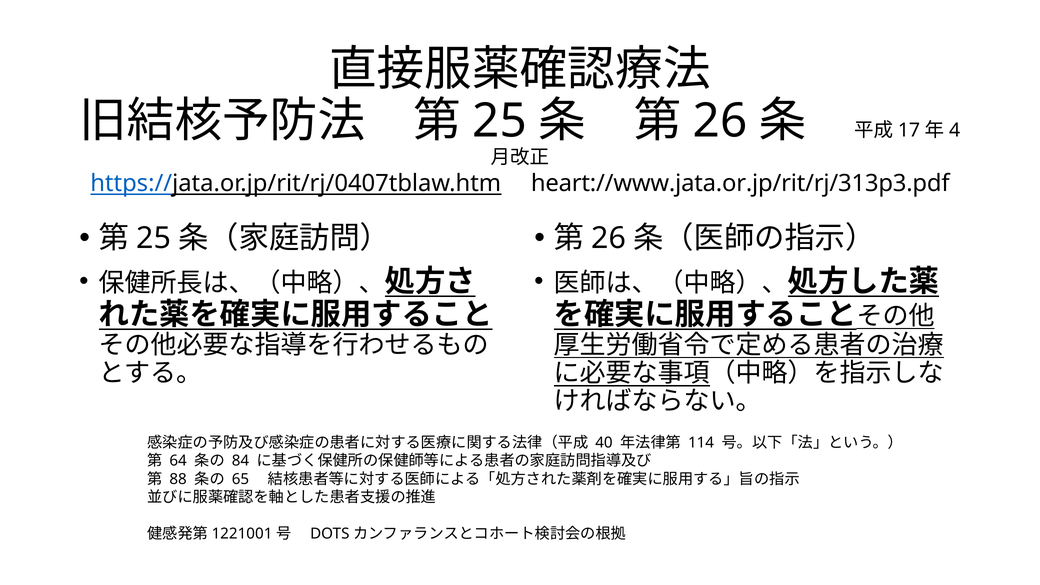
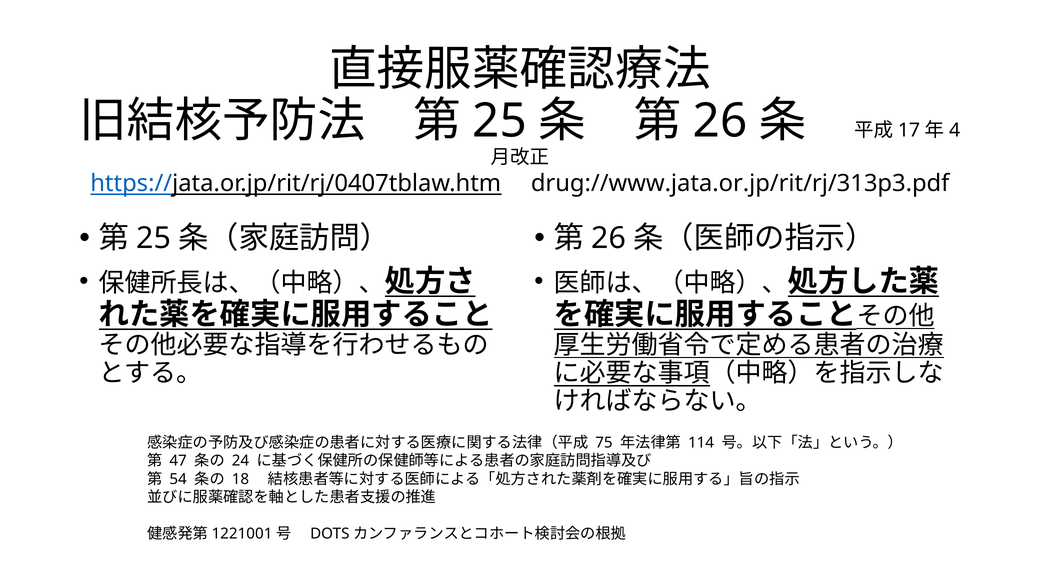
heart://www.jata.or.jp/rit/rj/313p3.pdf: heart://www.jata.or.jp/rit/rj/313p3.pdf -> drug://www.jata.or.jp/rit/rj/313p3.pdf
40: 40 -> 75
64: 64 -> 47
84: 84 -> 24
88: 88 -> 54
65: 65 -> 18
